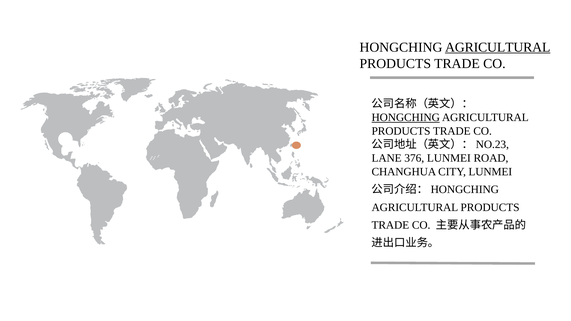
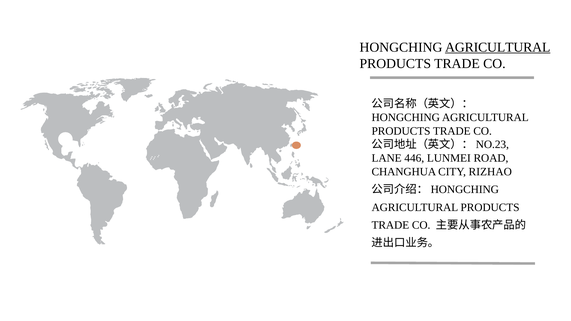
HONGCHING at (406, 117) underline: present -> none
376: 376 -> 446
CITY LUNMEI: LUNMEI -> RIZHAO
